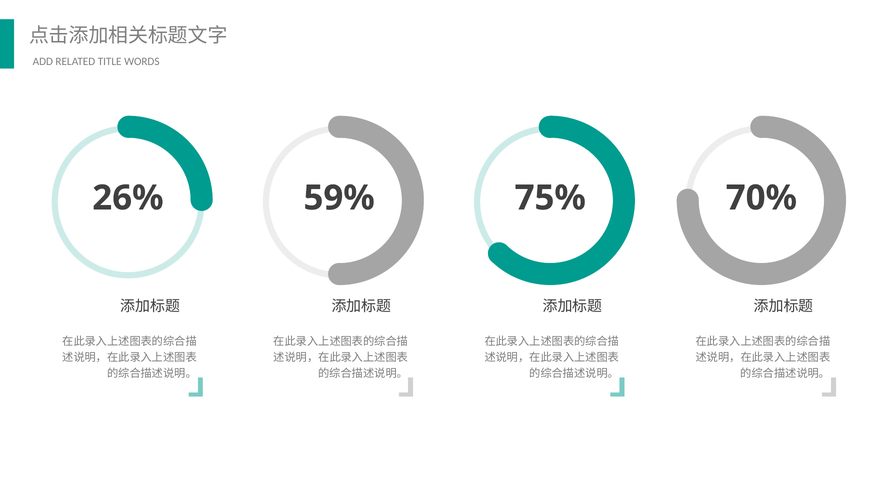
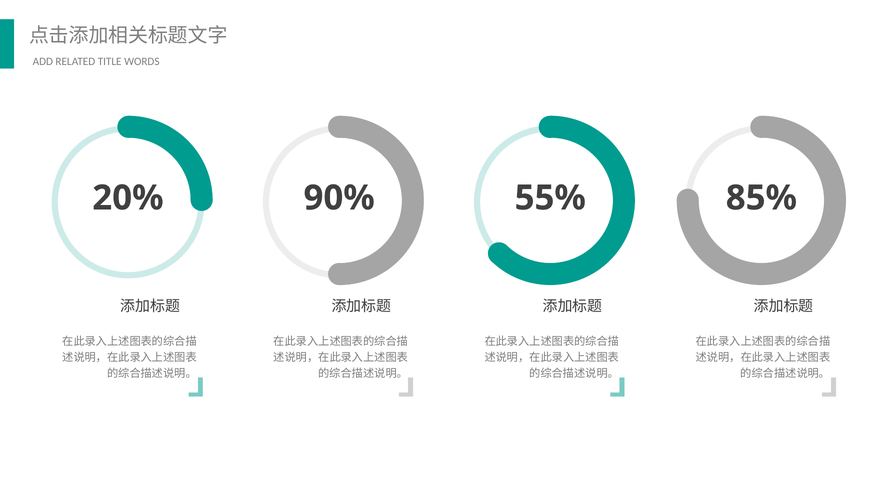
26%: 26% -> 20%
59%: 59% -> 90%
75%: 75% -> 55%
70%: 70% -> 85%
